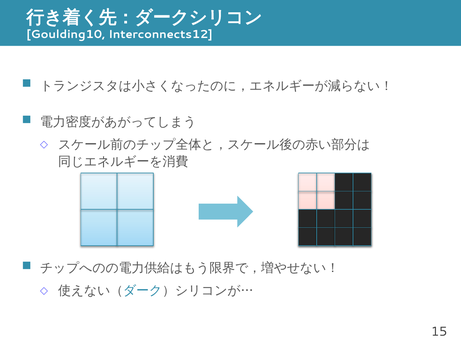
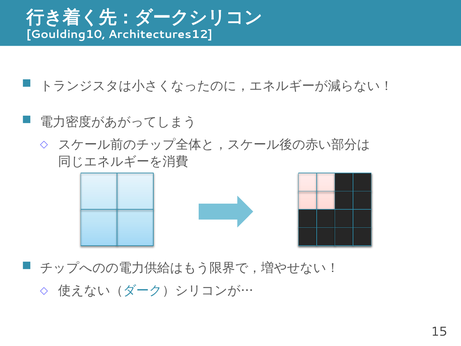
Interconnects12: Interconnects12 -> Architectures12
